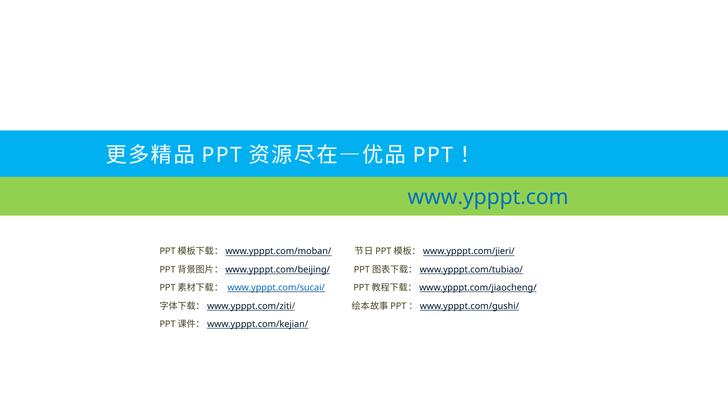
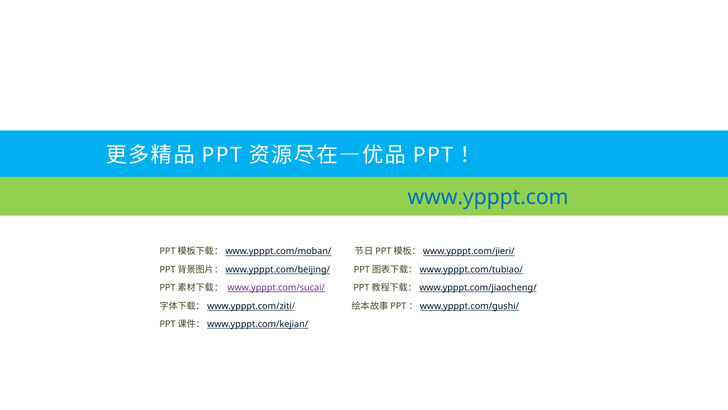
www.ypppt.com/sucai/ colour: blue -> purple
